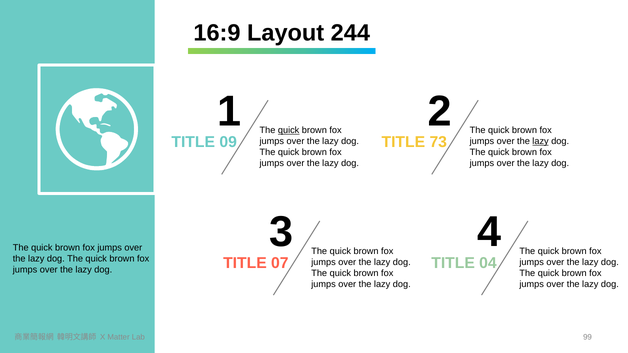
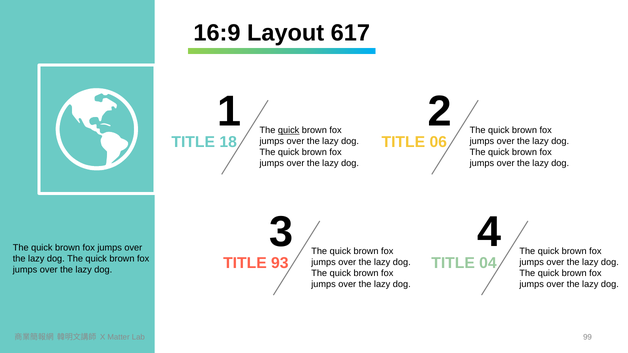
244: 244 -> 617
09: 09 -> 18
73: 73 -> 06
lazy at (541, 142) underline: present -> none
07: 07 -> 93
